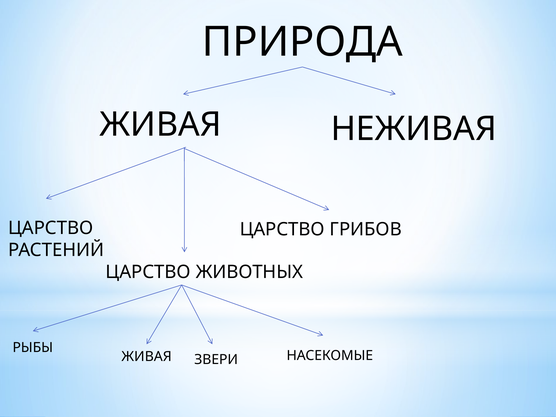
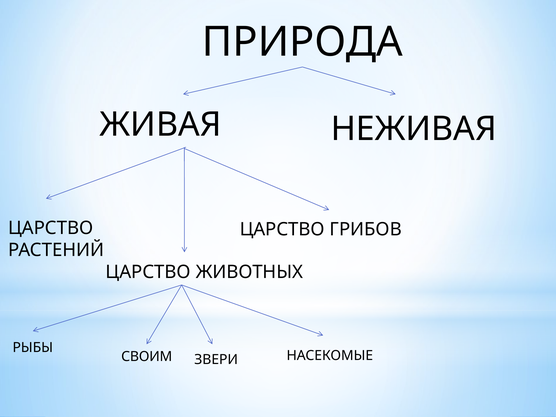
ЖИВАЯ at (147, 357): ЖИВАЯ -> СВОИМ
